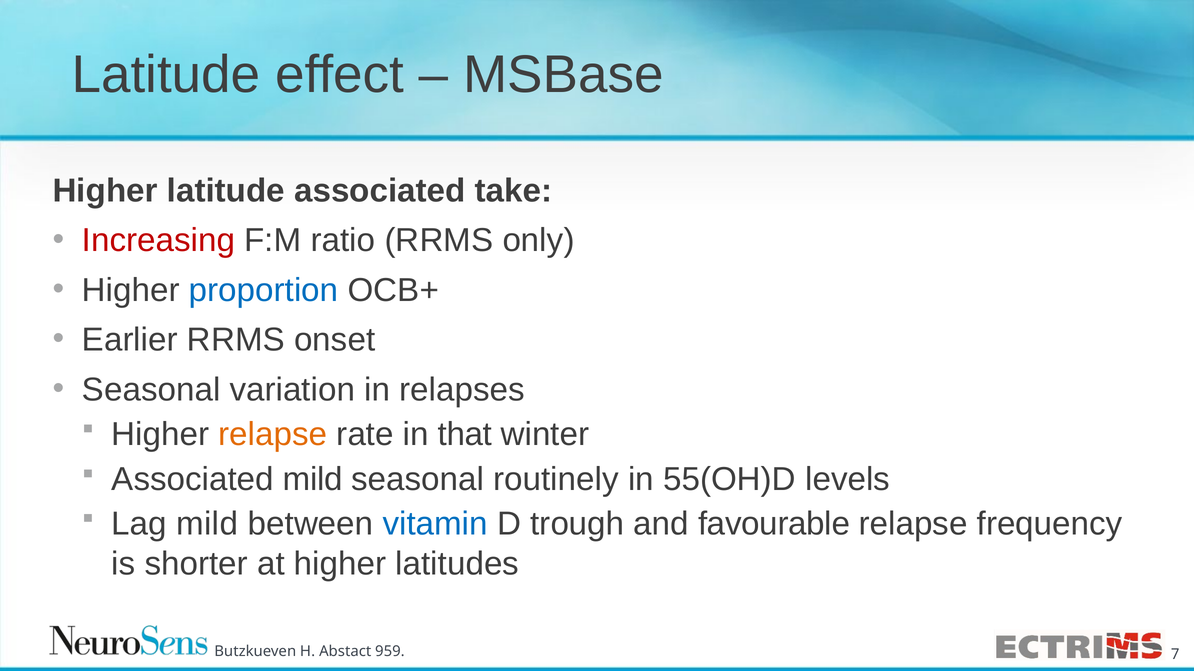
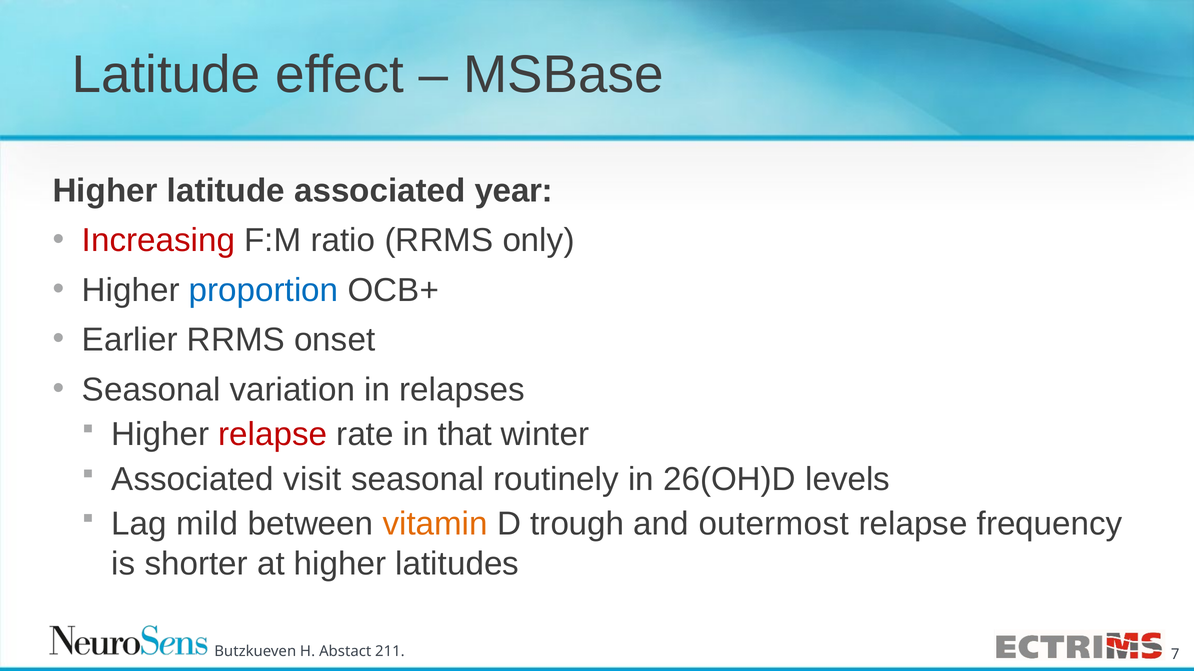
take: take -> year
relapse at (273, 435) colour: orange -> red
Associated mild: mild -> visit
55(OH)D: 55(OH)D -> 26(OH)D
vitamin colour: blue -> orange
favourable: favourable -> outermost
959: 959 -> 211
